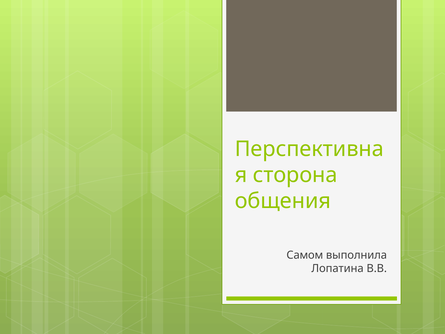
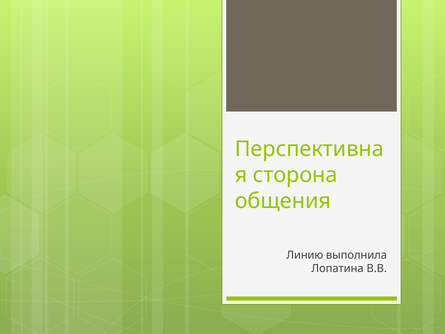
Самом: Самом -> Линию
